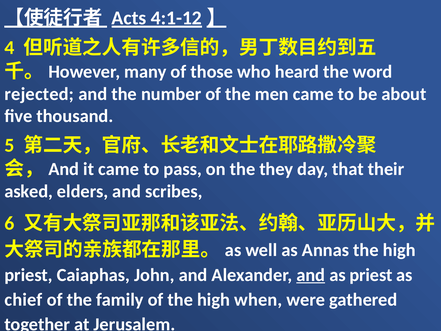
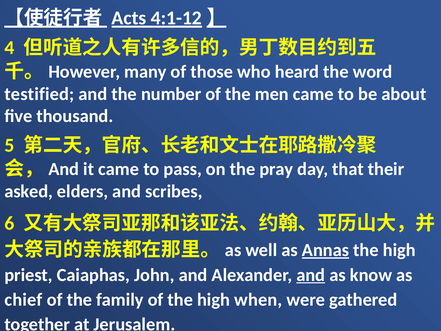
rejected: rejected -> testified
they: they -> pray
Annas underline: none -> present
as priest: priest -> know
